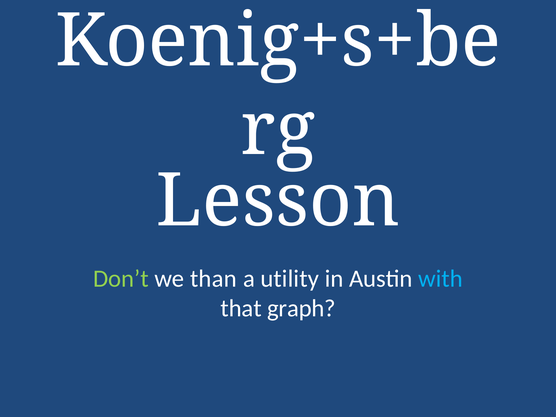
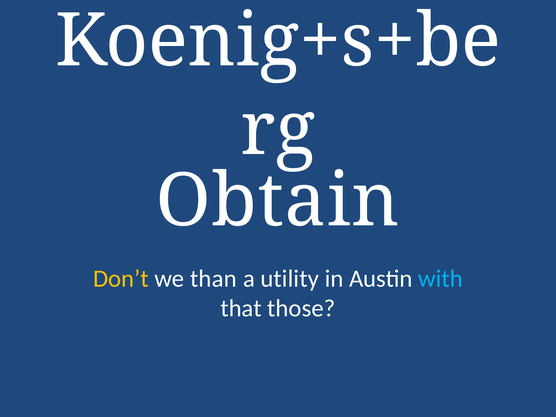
Lesson: Lesson -> Obtain
Don’t colour: light green -> yellow
graph: graph -> those
